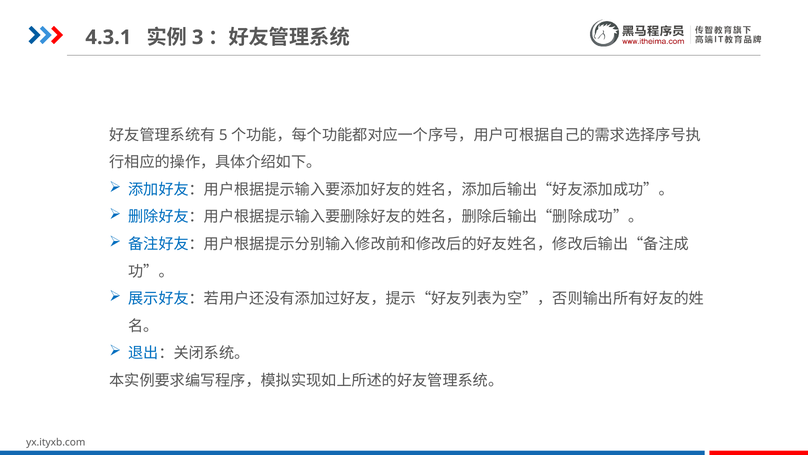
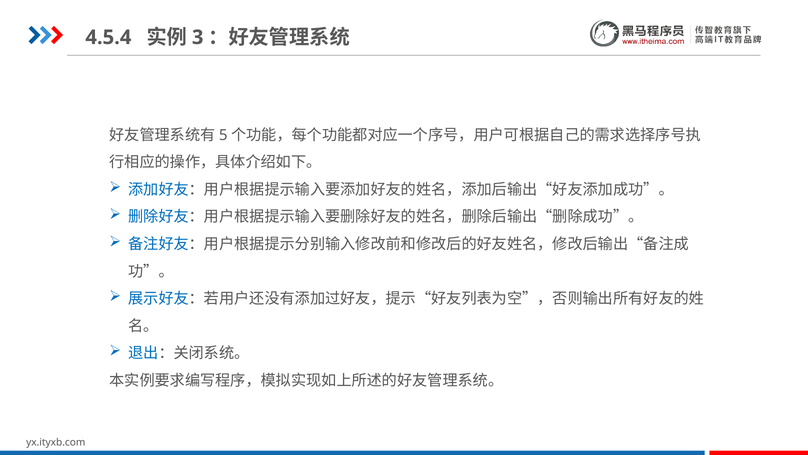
4.3.1: 4.3.1 -> 4.5.4
